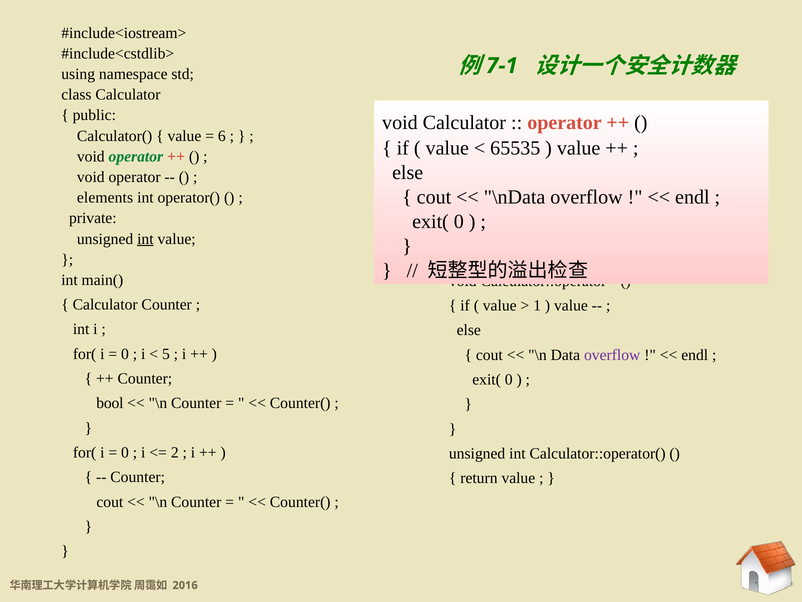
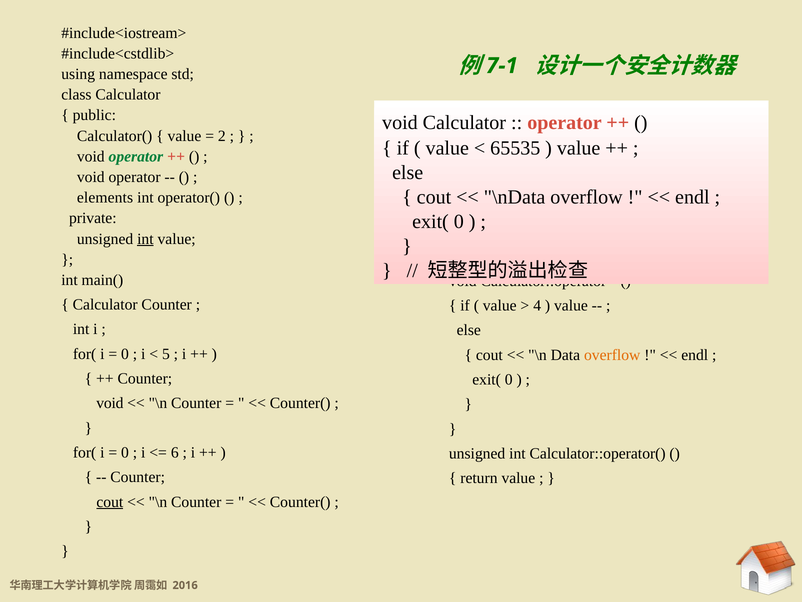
6: 6 -> 2
1: 1 -> 4
overflow at (612, 355) colour: purple -> orange
bool at (110, 403): bool -> void
2: 2 -> 6
cout at (110, 502) underline: none -> present
